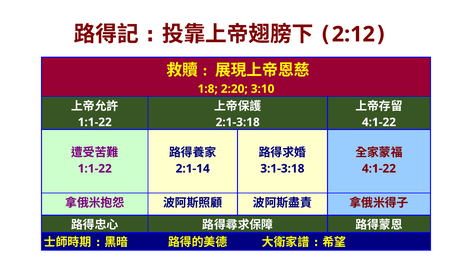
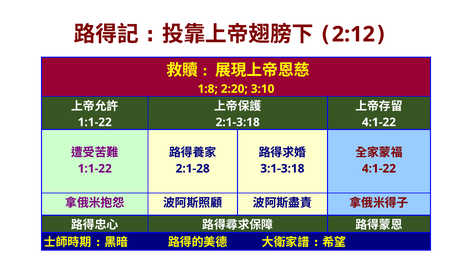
2:1-14: 2:1-14 -> 2:1-28
